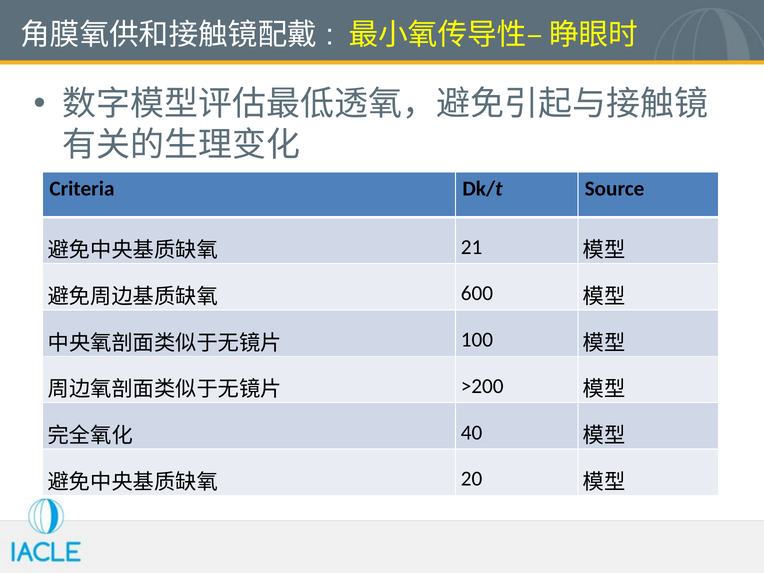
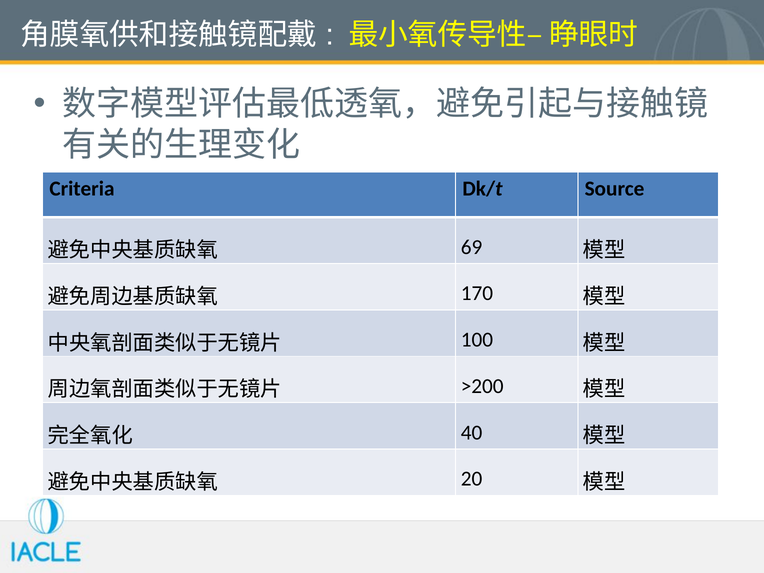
21: 21 -> 69
600: 600 -> 170
